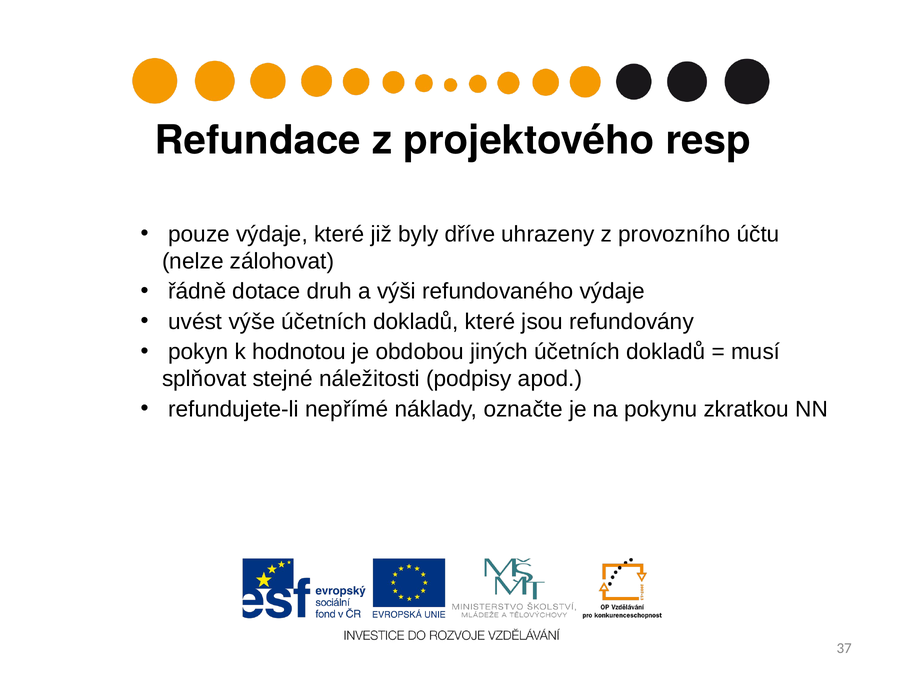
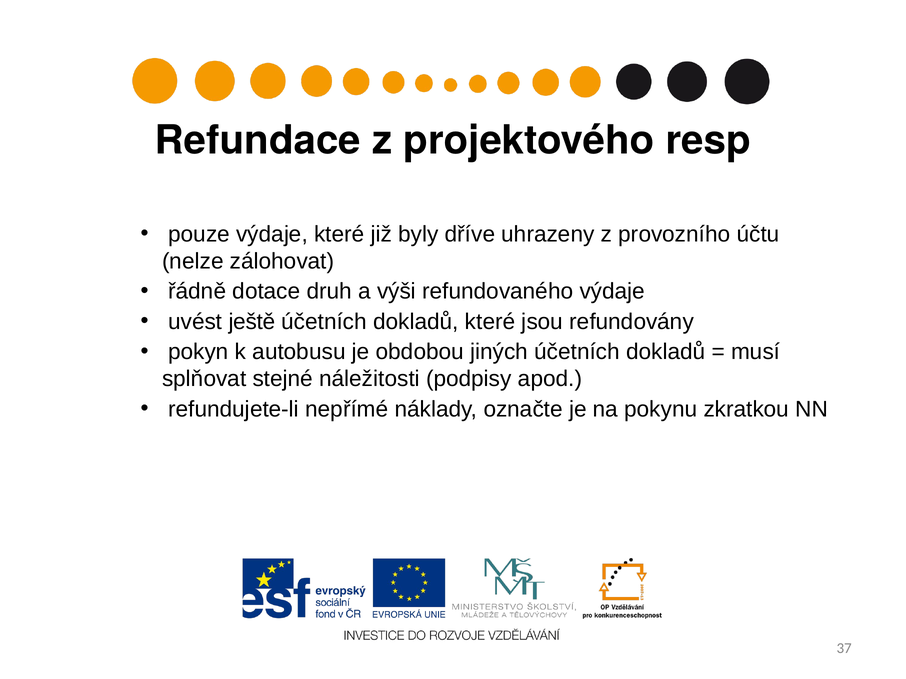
výše: výše -> ještě
hodnotou: hodnotou -> autobusu
